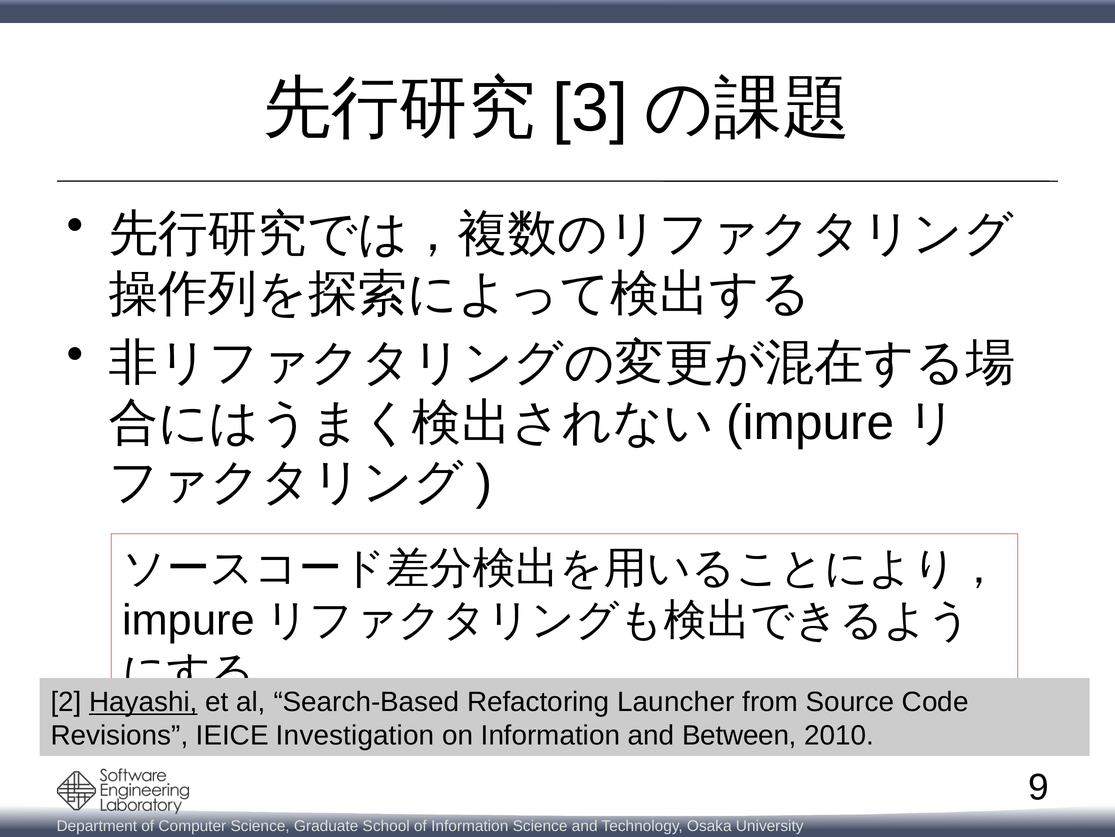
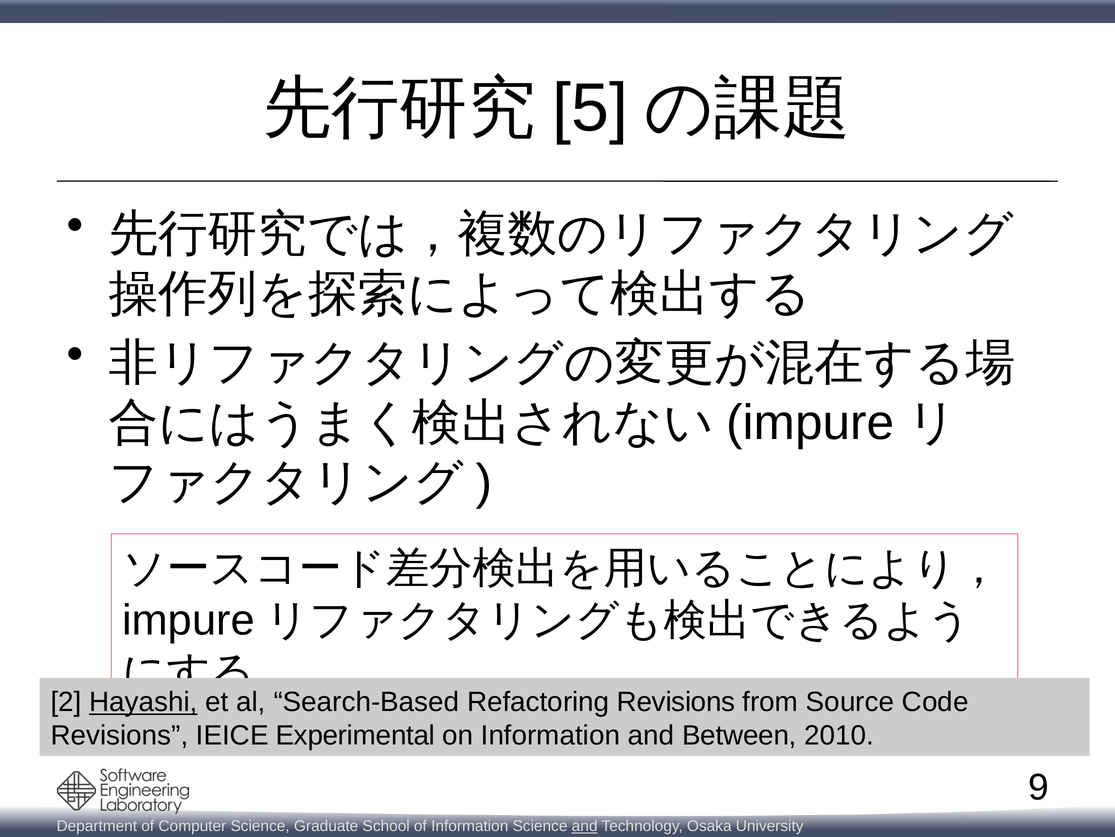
3: 3 -> 5
Refactoring Launcher: Launcher -> Revisions
Investigation: Investigation -> Experimental
and at (585, 826) underline: none -> present
